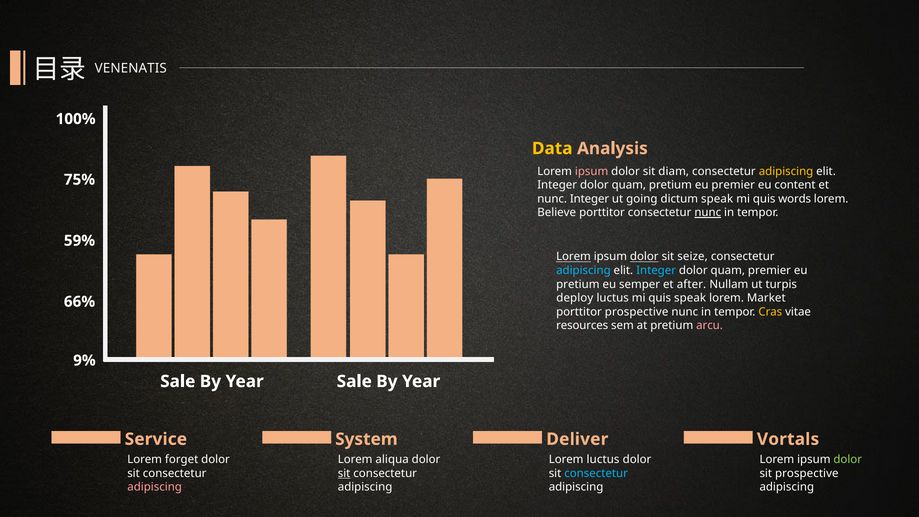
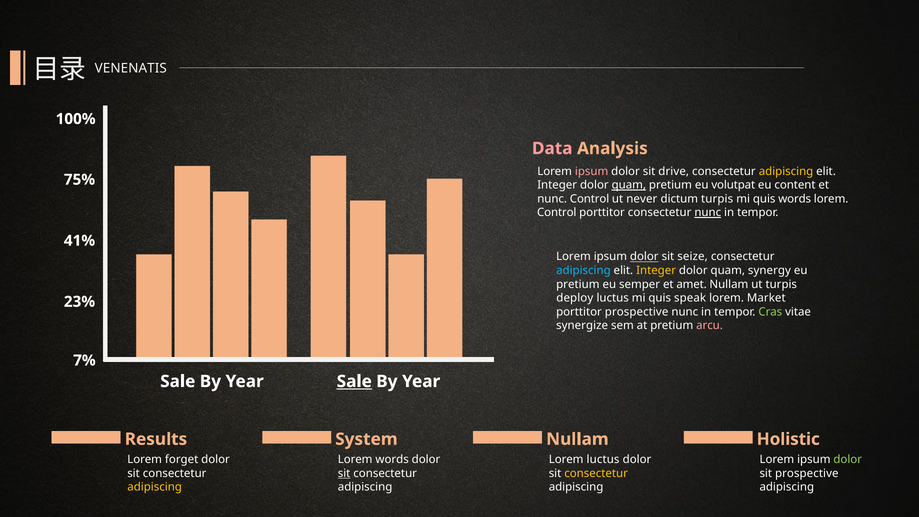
Data colour: yellow -> pink
diam: diam -> drive
quam at (629, 185) underline: none -> present
eu premier: premier -> volutpat
nunc Integer: Integer -> Control
going: going -> never
dictum speak: speak -> turpis
Believe at (557, 213): Believe -> Control
59%: 59% -> 41%
Lorem at (573, 257) underline: present -> none
Integer at (656, 270) colour: light blue -> yellow
quam premier: premier -> synergy
after: after -> amet
66%: 66% -> 23%
Cras colour: yellow -> light green
resources: resources -> synergize
9%: 9% -> 7%
Sale at (354, 381) underline: none -> present
Service: Service -> Results
Deliver at (577, 439): Deliver -> Nullam
Vortals: Vortals -> Holistic
Lorem aliqua: aliqua -> words
consectetur at (596, 473) colour: light blue -> yellow
adipiscing at (155, 487) colour: pink -> yellow
